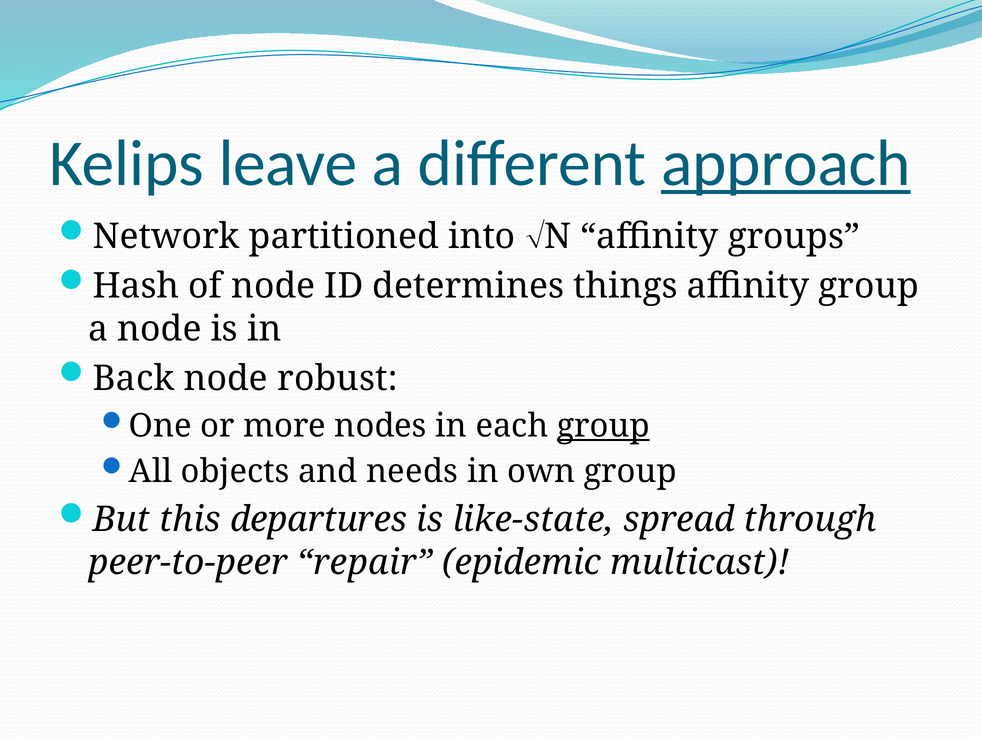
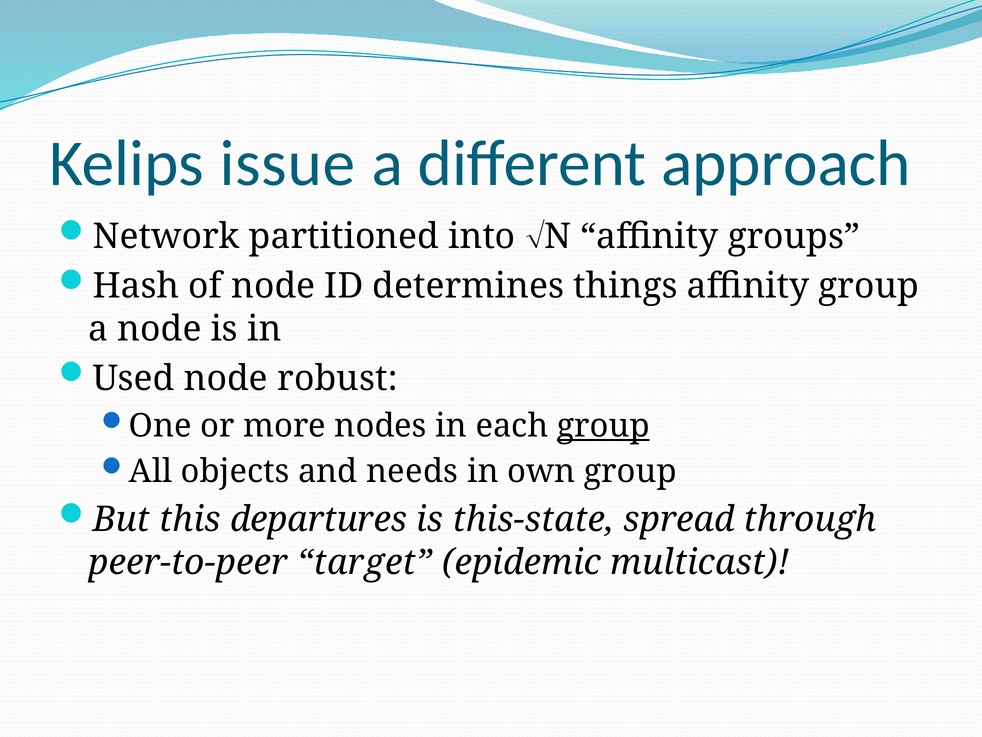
leave: leave -> issue
approach underline: present -> none
Back: Back -> Used
like-state: like-state -> this-state
repair: repair -> target
